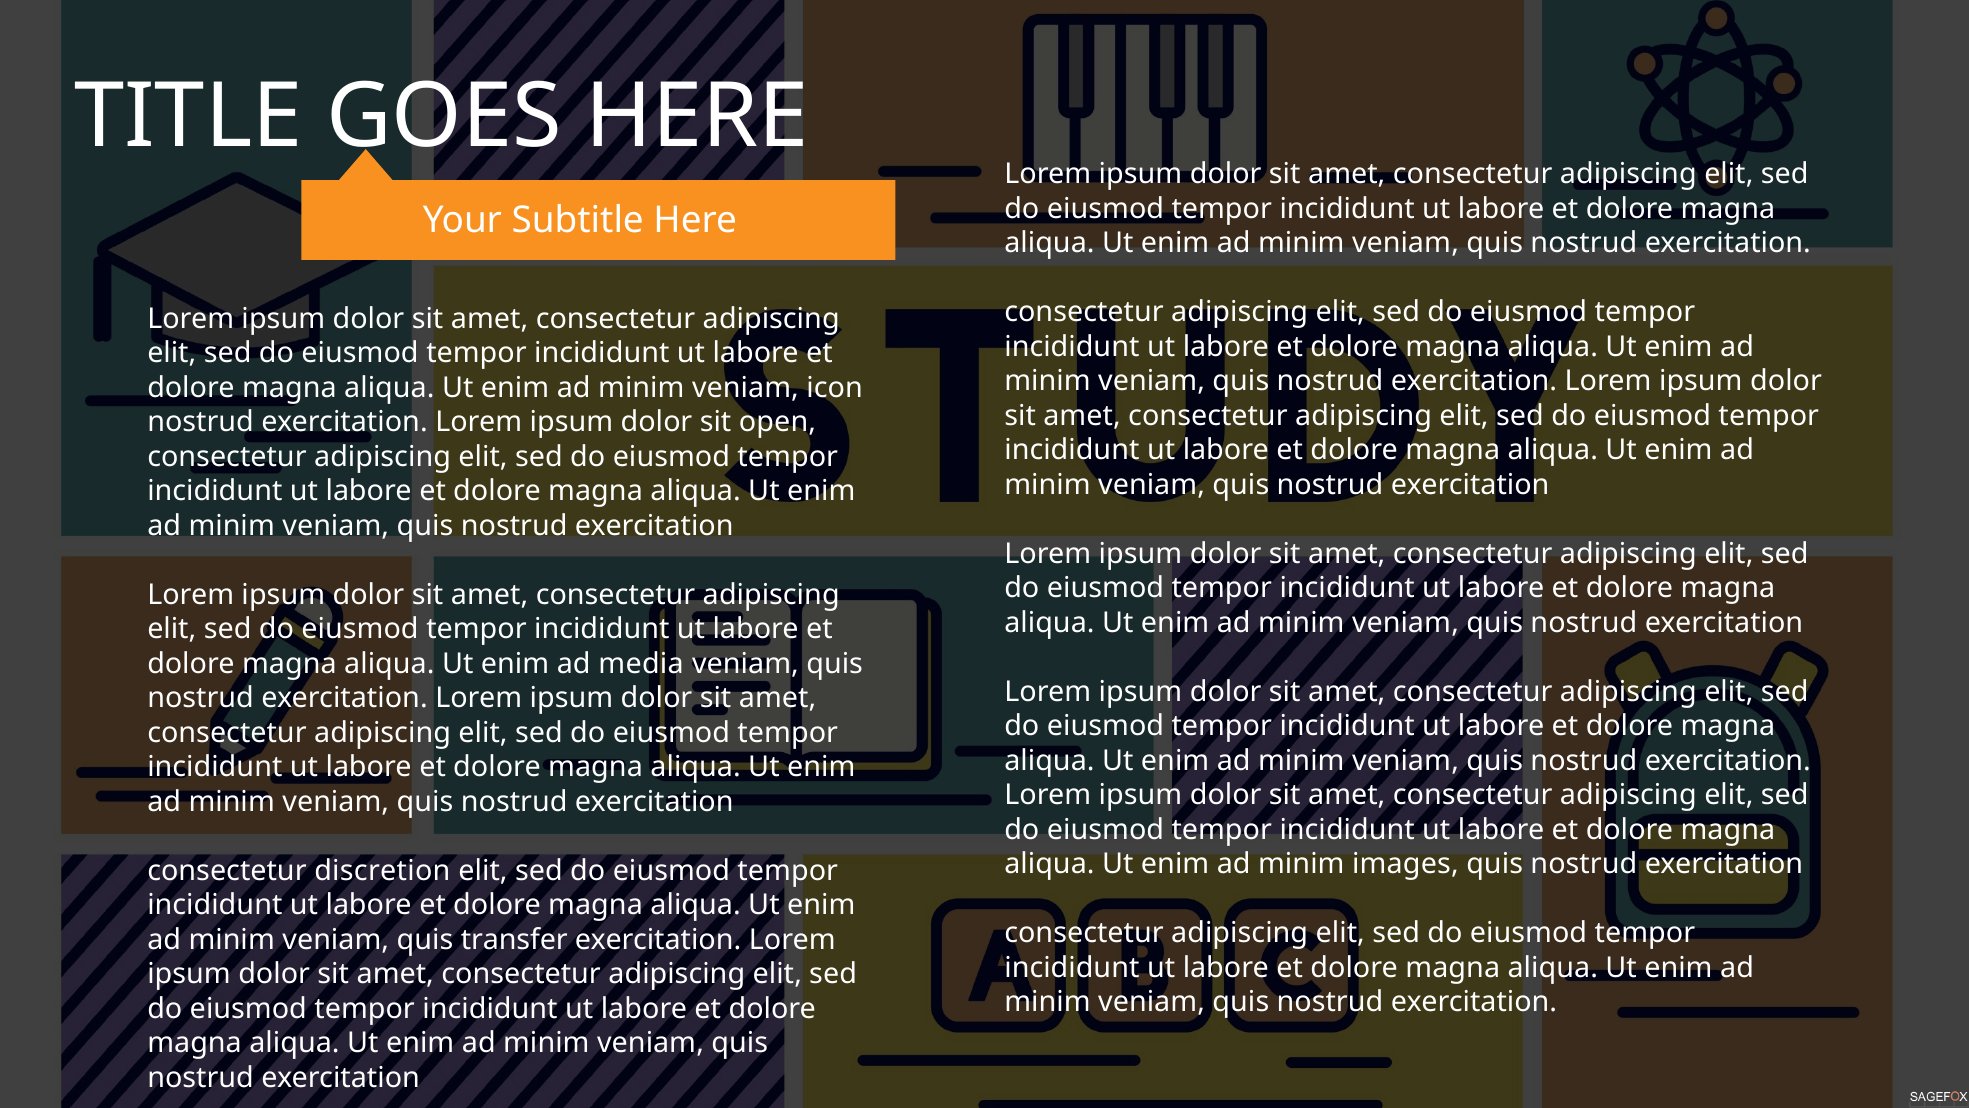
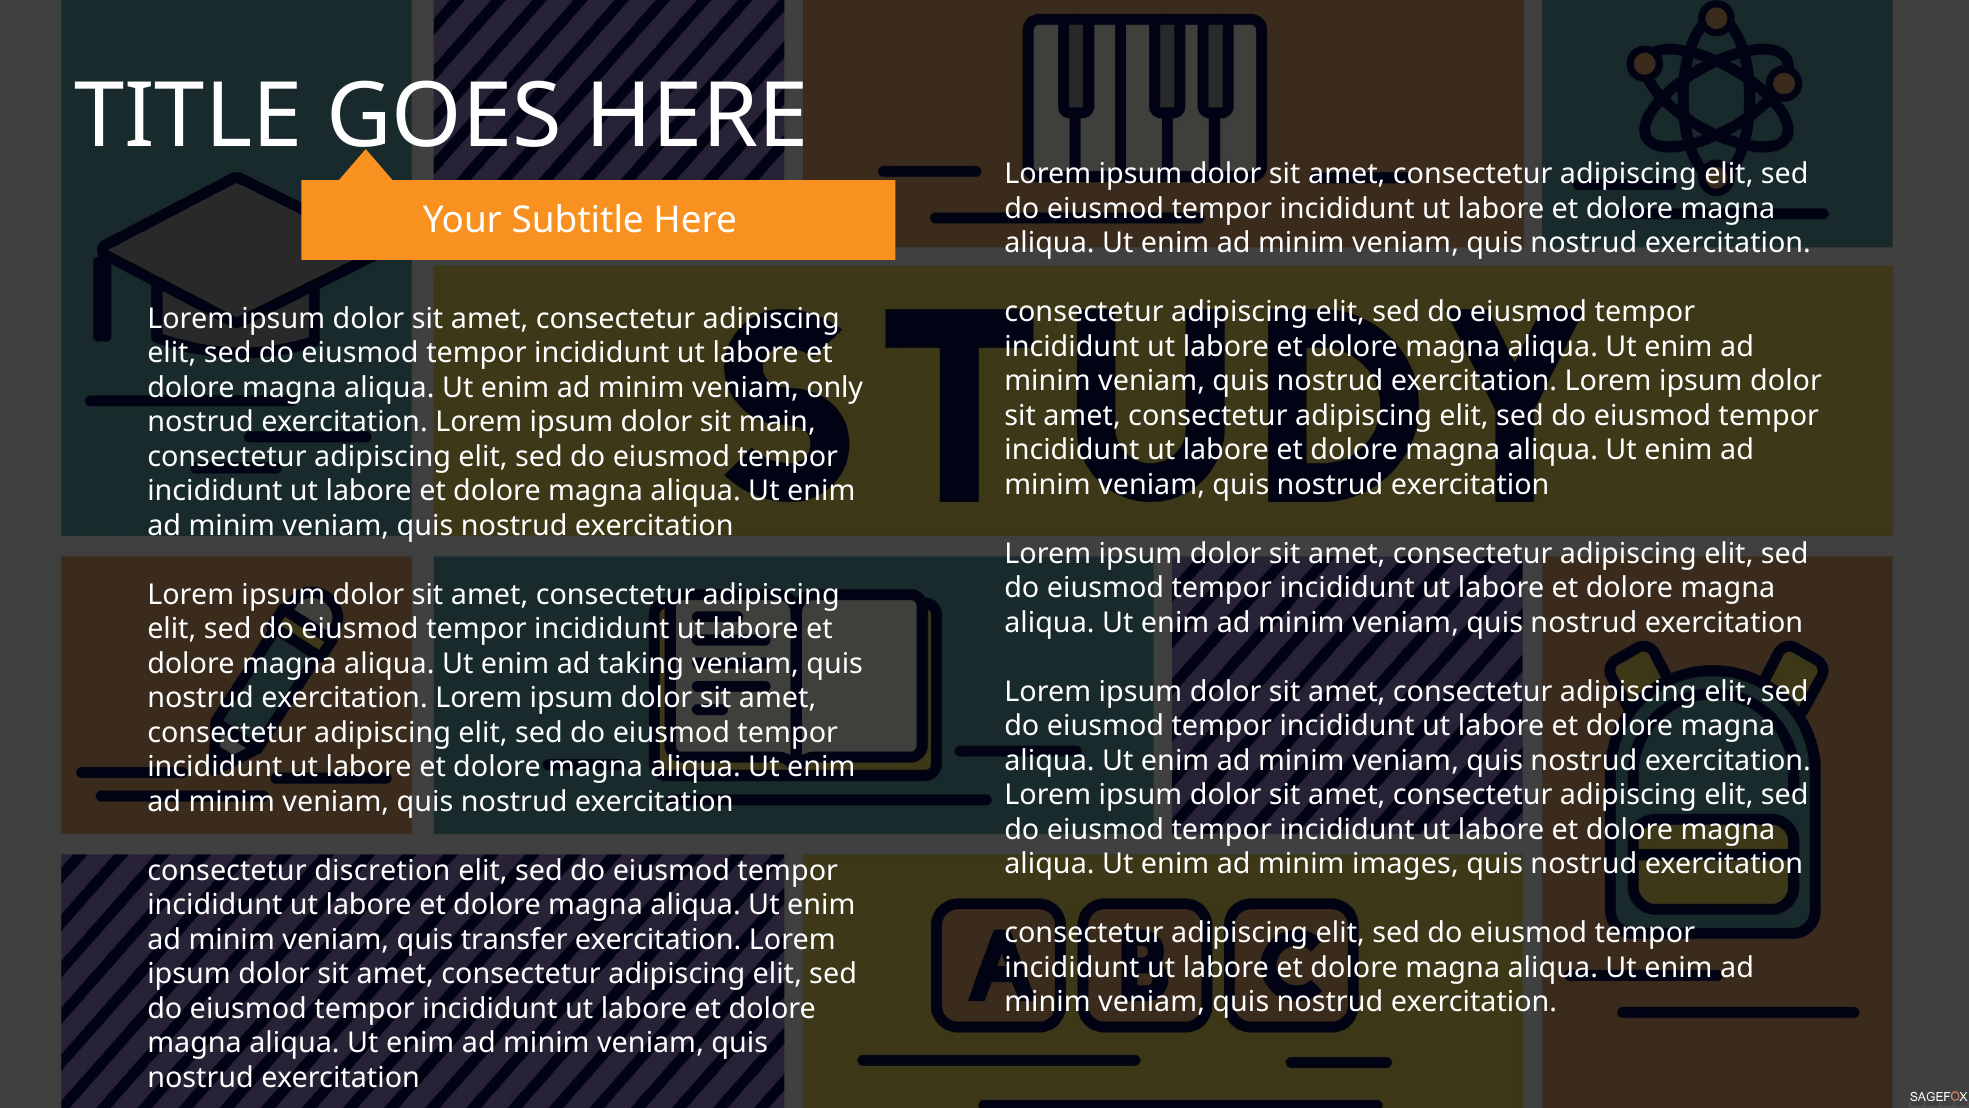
icon: icon -> only
open: open -> main
media: media -> taking
